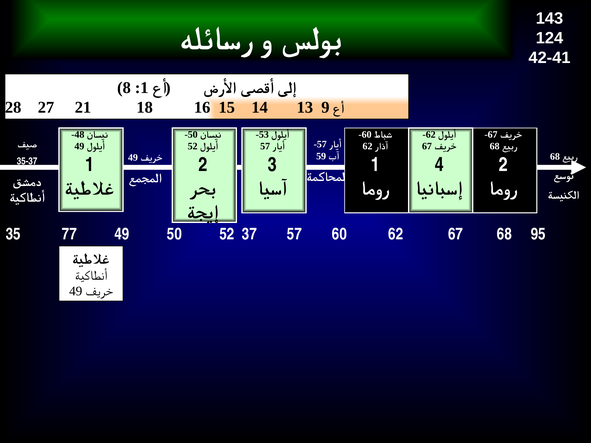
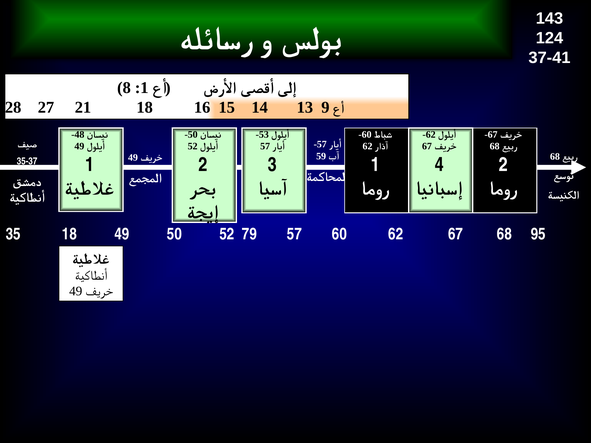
42-41: 42-41 -> 37-41
35 77: 77 -> 18
37: 37 -> 79
